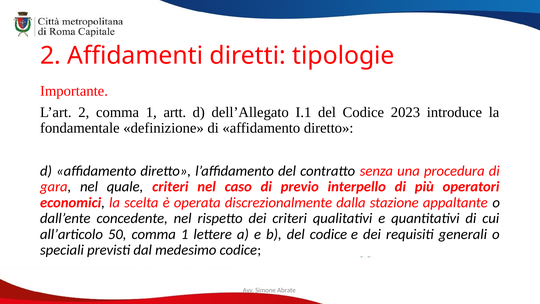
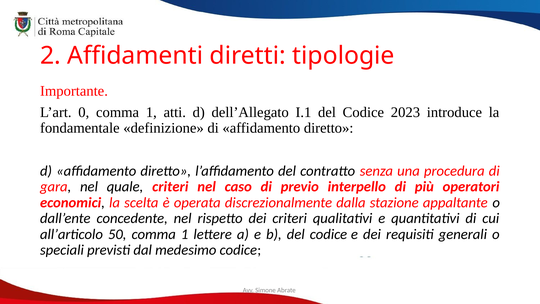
L’art 2: 2 -> 0
artt: artt -> atti
